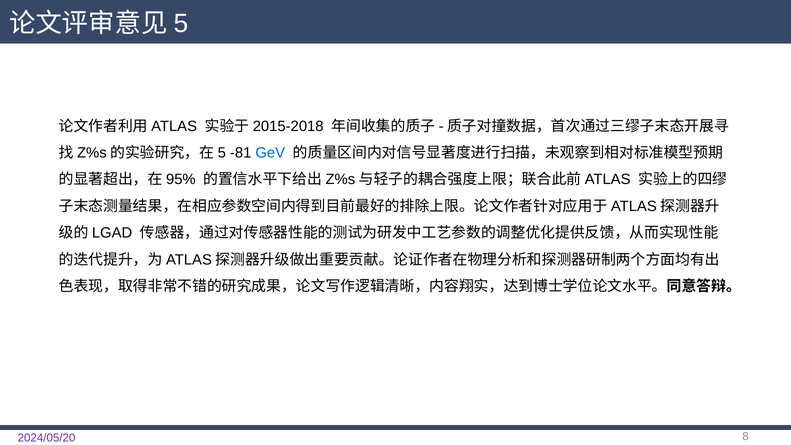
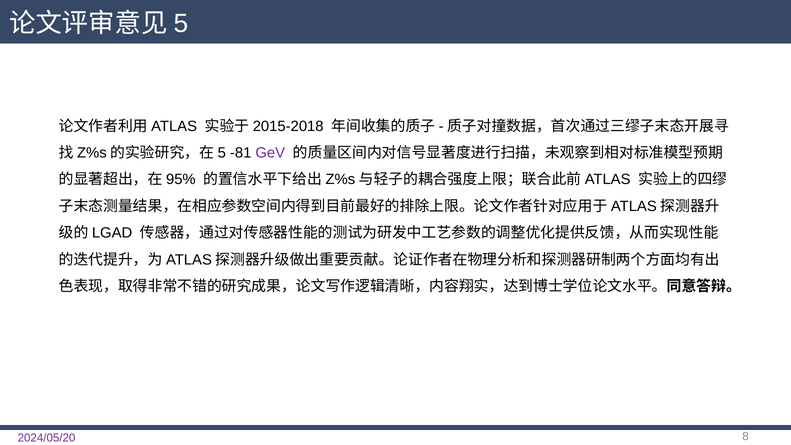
GeV colour: blue -> purple
